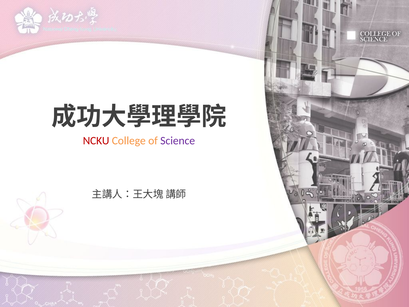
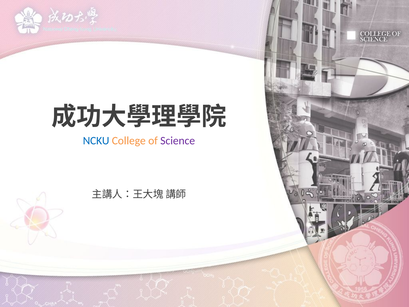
NCKU colour: red -> blue
